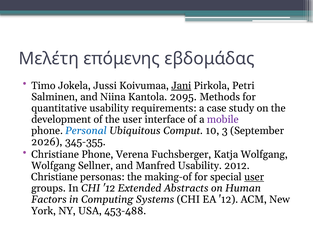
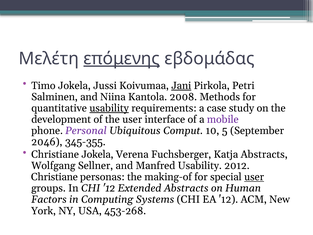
επόμενης underline: none -> present
2095: 2095 -> 2008
usability at (109, 108) underline: none -> present
Personal colour: blue -> purple
3: 3 -> 5
2026: 2026 -> 2046
Christiane Phone: Phone -> Jokela
Katja Wolfgang: Wolfgang -> Abstracts
453-488: 453-488 -> 453-268
